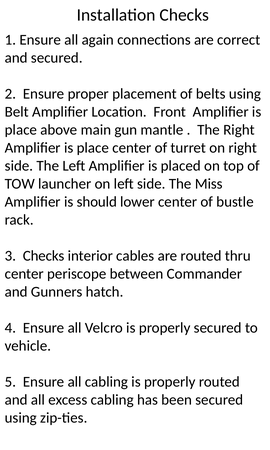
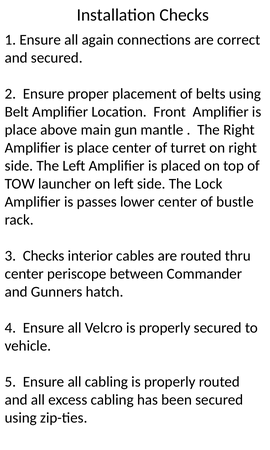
Miss: Miss -> Lock
should: should -> passes
